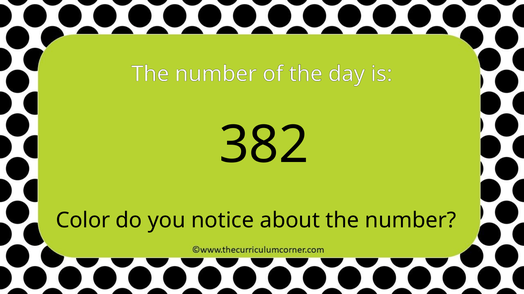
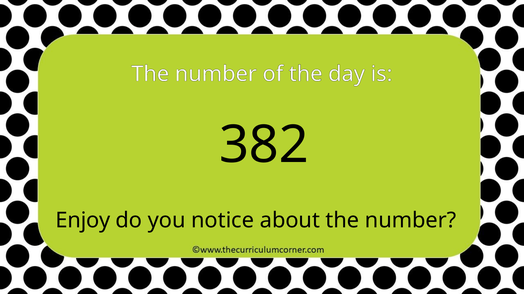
Color: Color -> Enjoy
